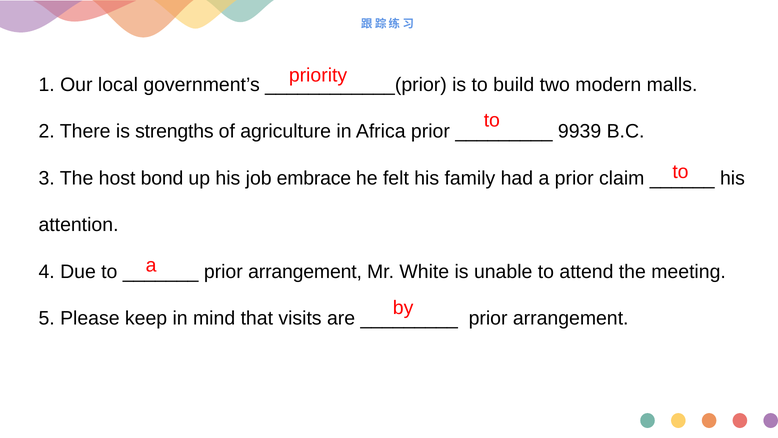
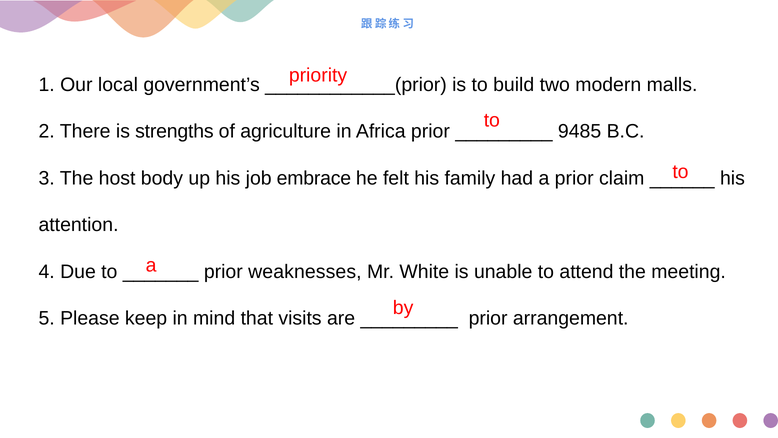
9939: 9939 -> 9485
bond: bond -> body
arrangement at (305, 271): arrangement -> weaknesses
